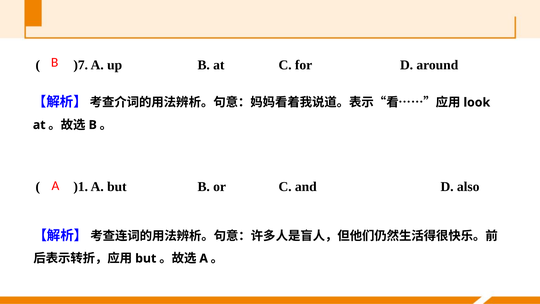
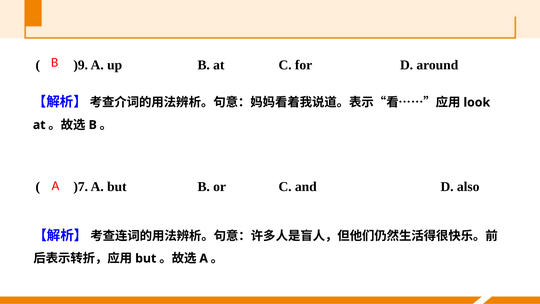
)7: )7 -> )9
)1: )1 -> )7
